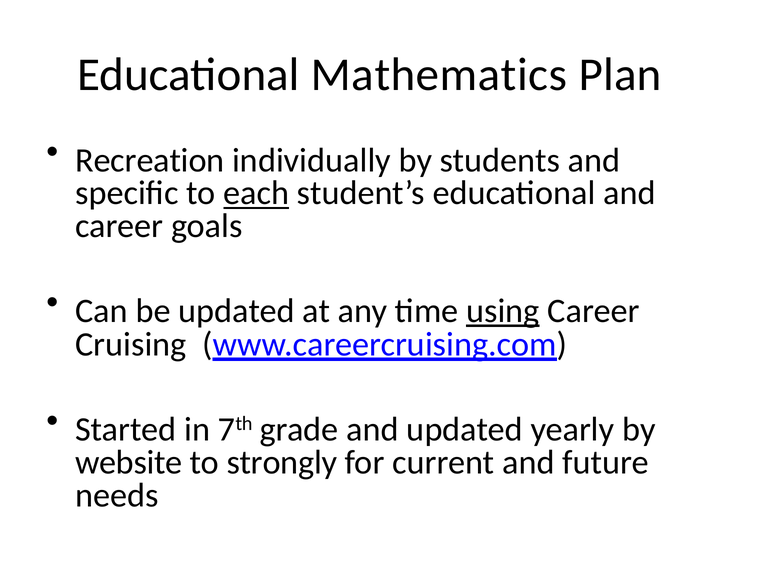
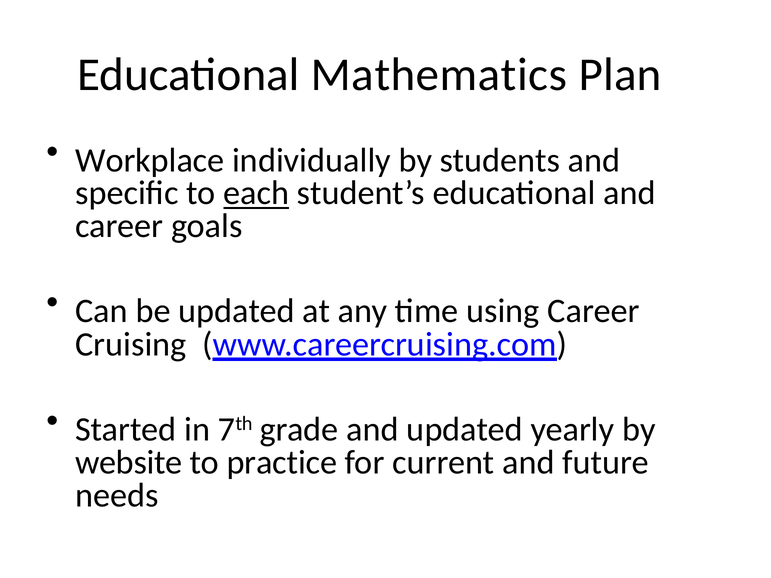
Recreation: Recreation -> Workplace
using underline: present -> none
strongly: strongly -> practice
